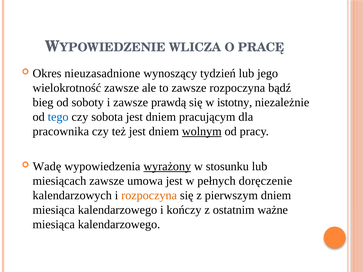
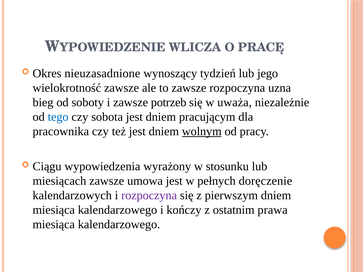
bądź: bądź -> uzna
prawdą: prawdą -> potrzeb
istotny: istotny -> uważa
Wadę: Wadę -> Ciągu
wyrażony underline: present -> none
rozpoczyna at (149, 196) colour: orange -> purple
ważne: ważne -> prawa
